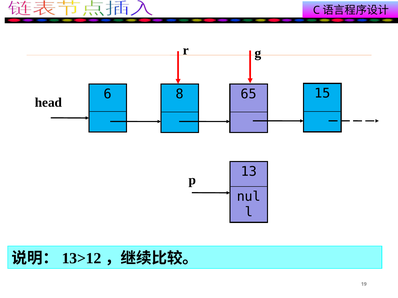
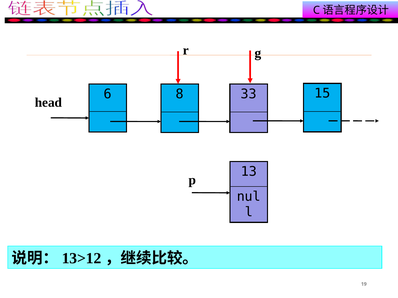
65: 65 -> 33
